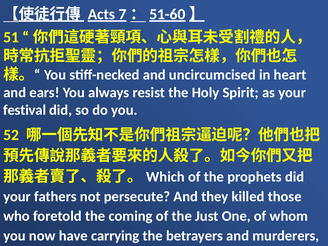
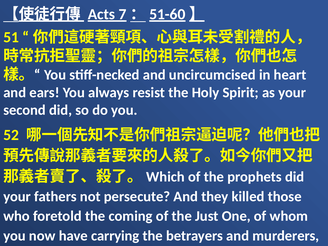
festival: festival -> second
